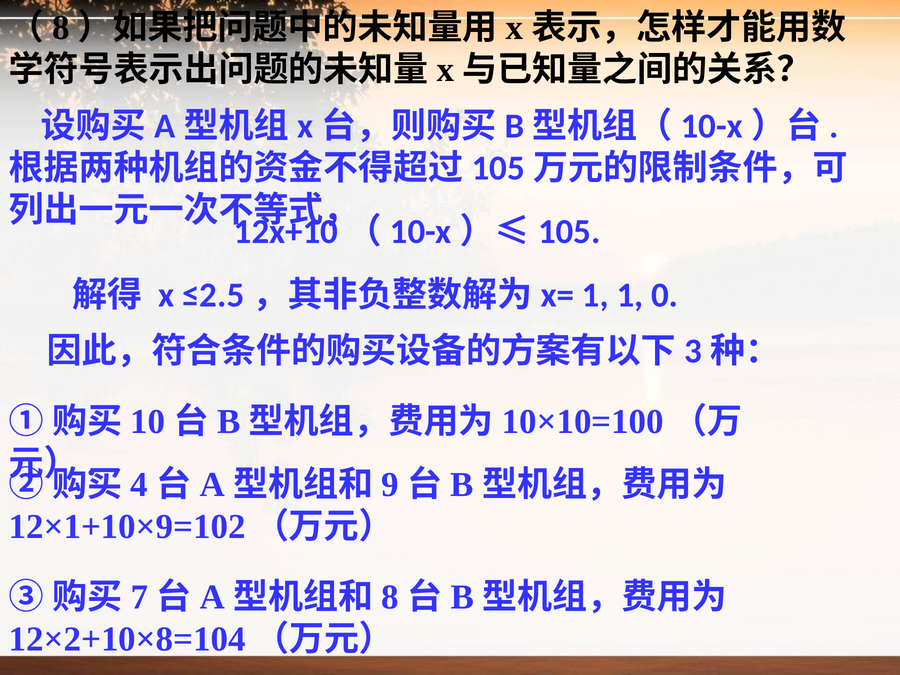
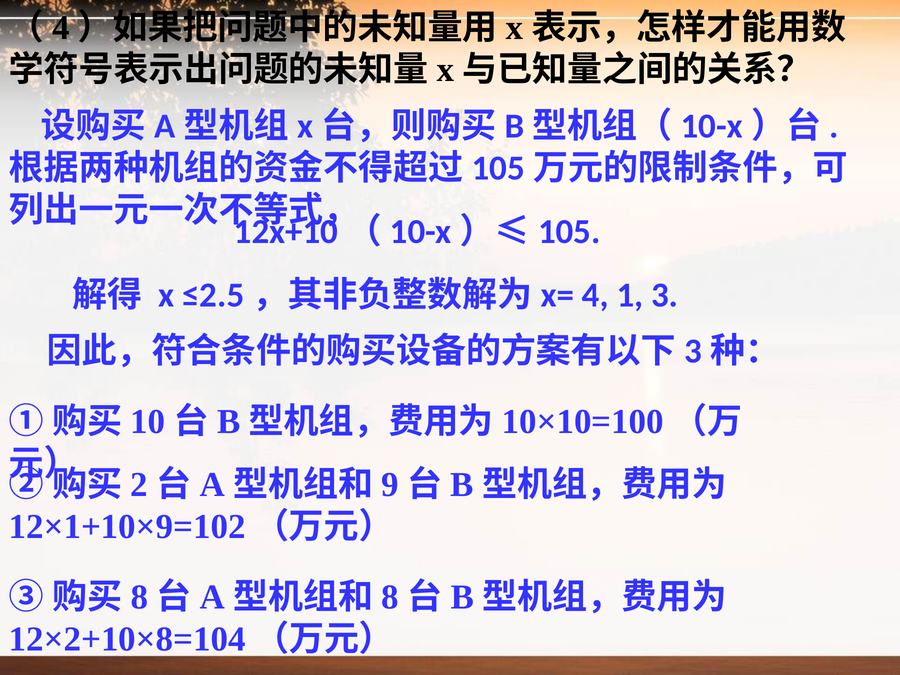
8 at (61, 28): 8 -> 4
1 at (595, 295): 1 -> 4
0: 0 -> 3
4: 4 -> 2
7 at (139, 597): 7 -> 8
